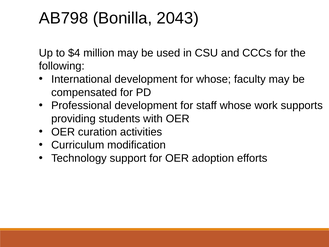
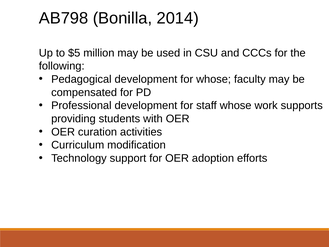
2043: 2043 -> 2014
$4: $4 -> $5
International: International -> Pedagogical
